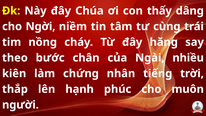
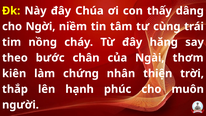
nhiều: nhiều -> thơm
tiếng: tiếng -> thiện
